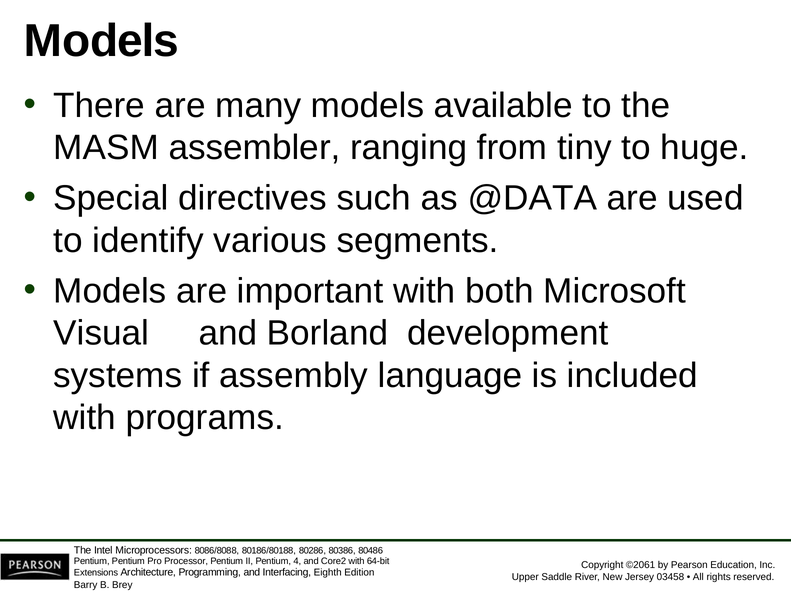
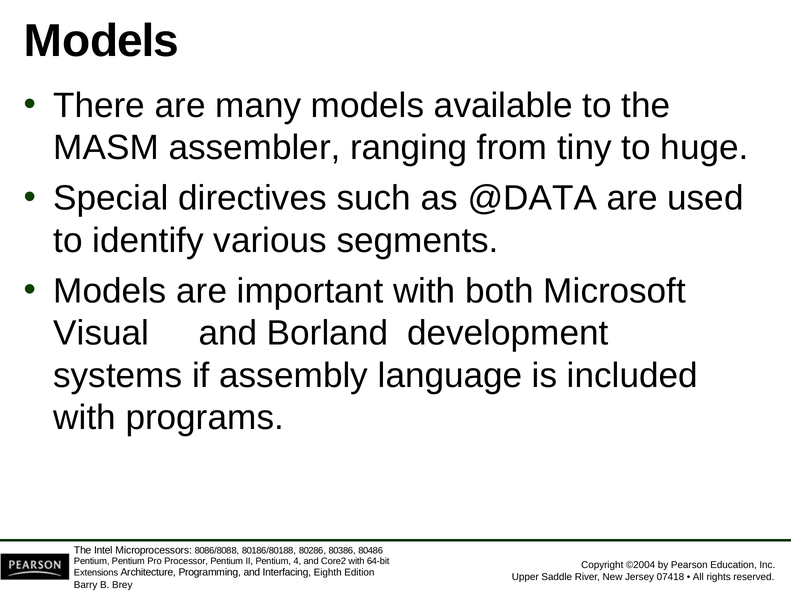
©2061: ©2061 -> ©2004
03458: 03458 -> 07418
